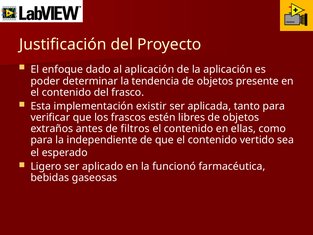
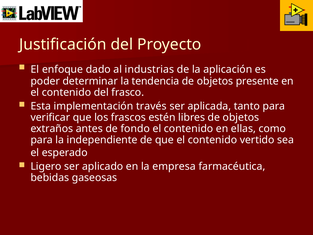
al aplicación: aplicación -> industrias
existir: existir -> través
filtros: filtros -> fondo
funcionó: funcionó -> empresa
